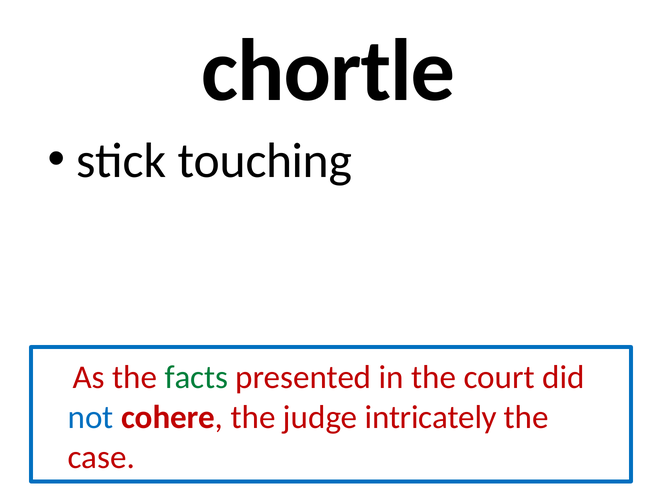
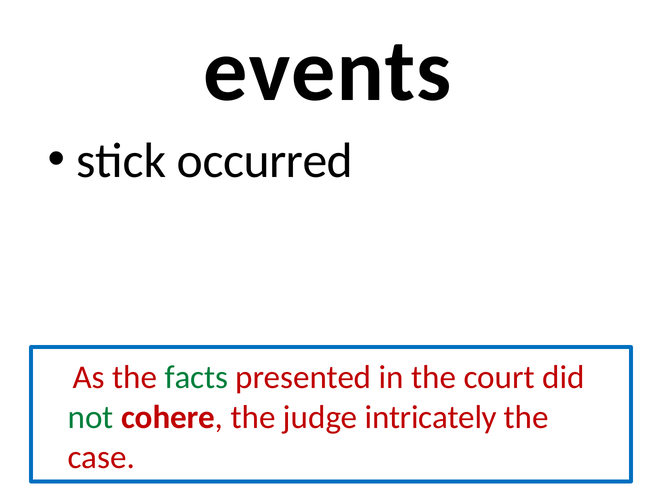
chortle: chortle -> events
touching: touching -> occurred
not colour: blue -> green
